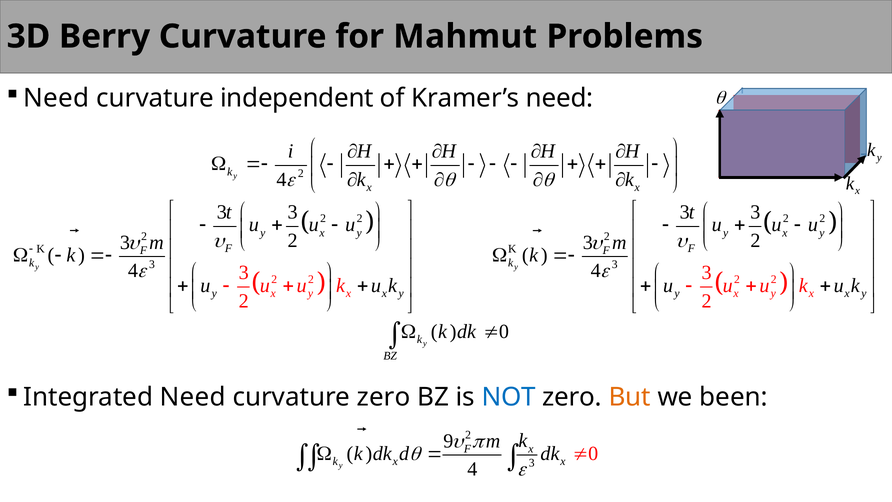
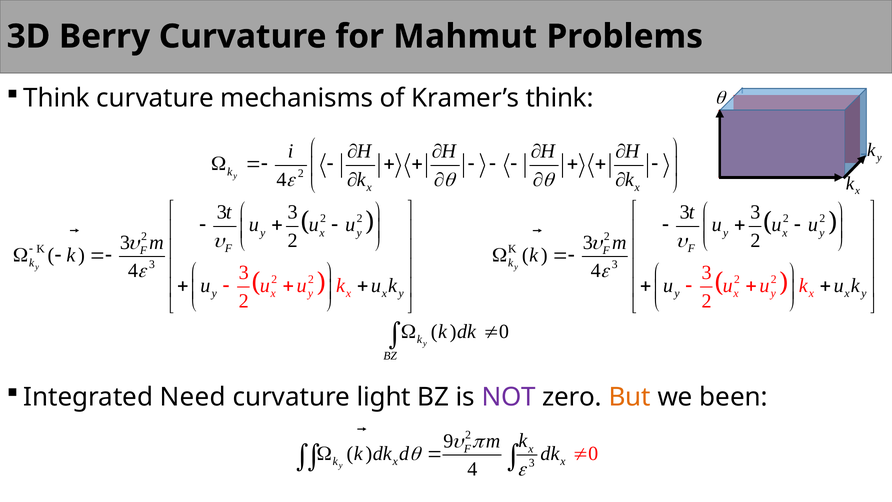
Need at (56, 98): Need -> Think
independent: independent -> mechanisms
Kramer’s need: need -> think
curvature zero: zero -> light
NOT colour: blue -> purple
